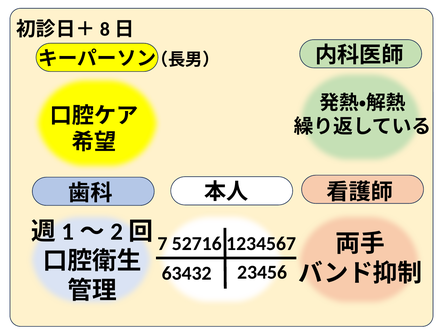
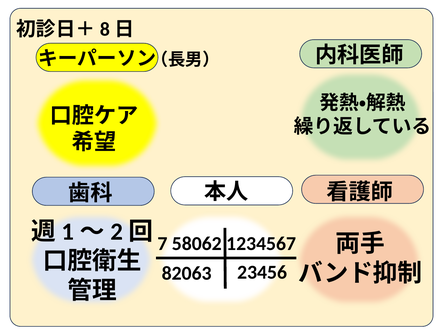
52716: 52716 -> 58062
63432: 63432 -> 82063
